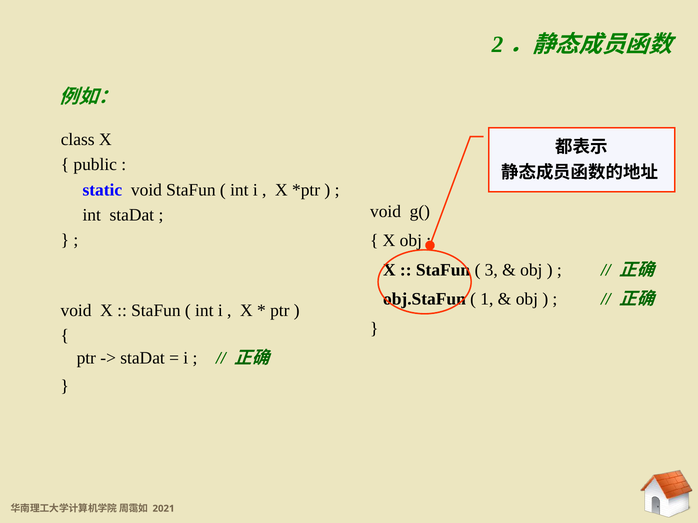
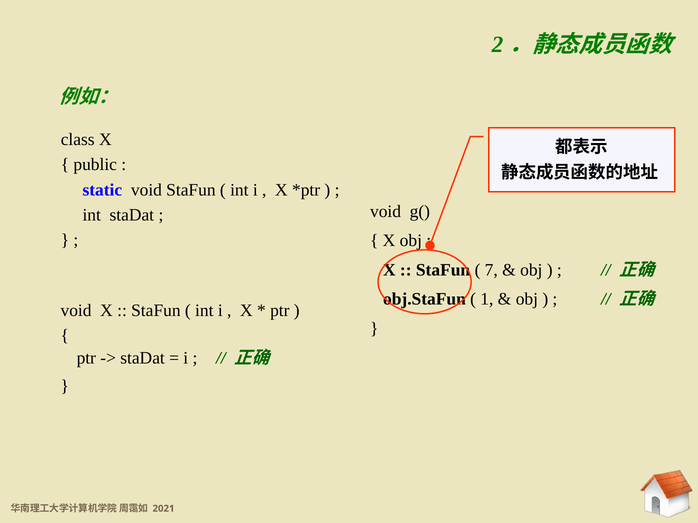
3: 3 -> 7
